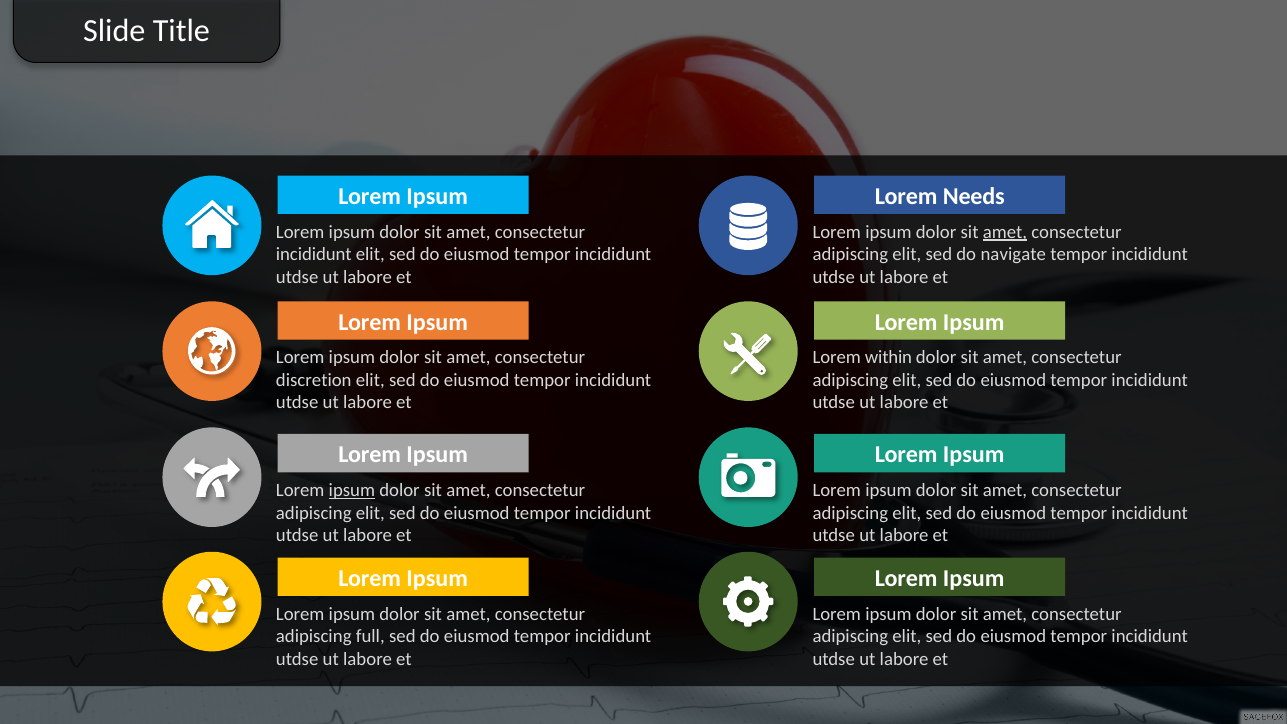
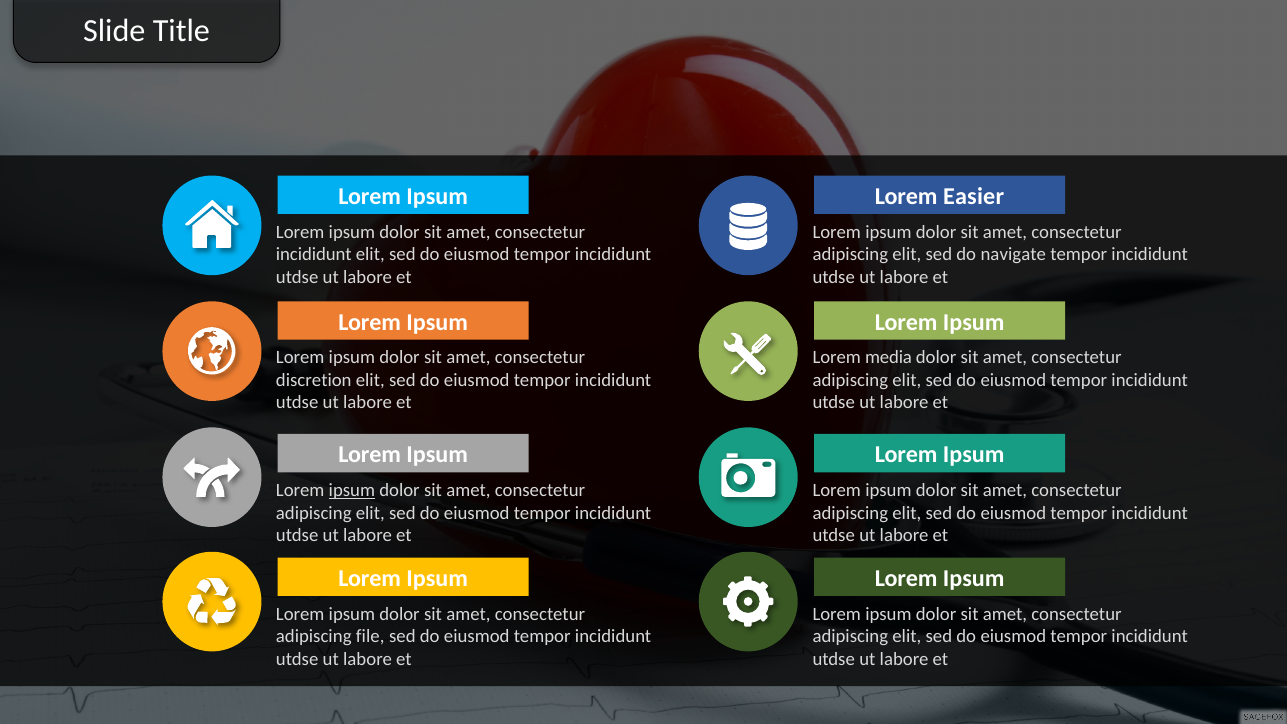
Needs: Needs -> Easier
amet at (1005, 232) underline: present -> none
within: within -> media
full: full -> file
